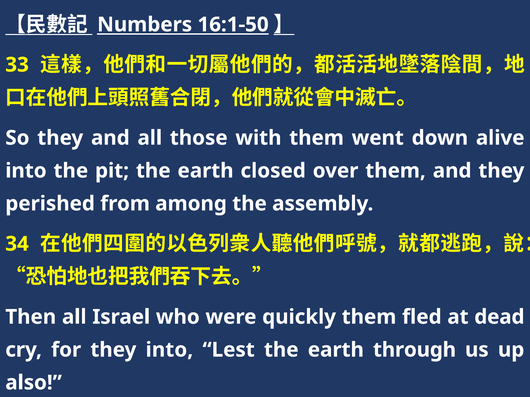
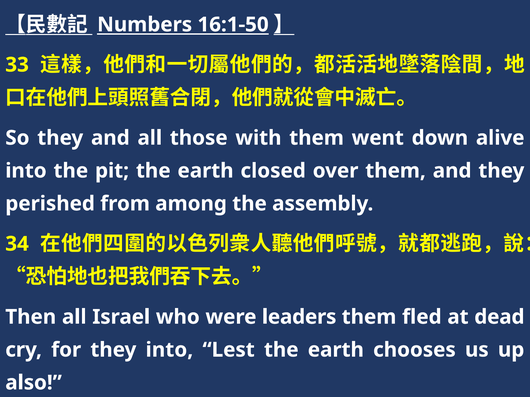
quickly: quickly -> leaders
through: through -> chooses
